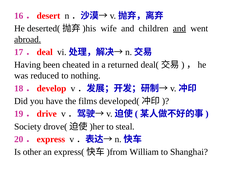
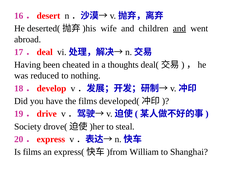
abroad underline: present -> none
returned: returned -> thoughts
Is other: other -> films
